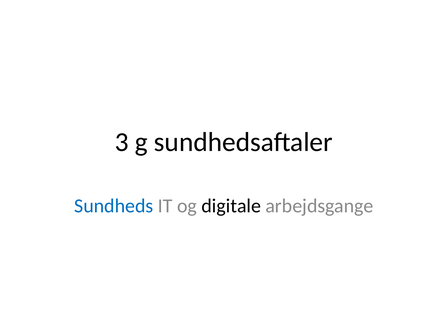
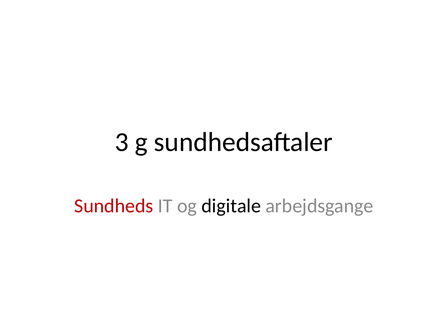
Sundheds colour: blue -> red
